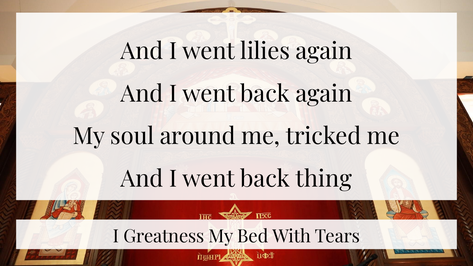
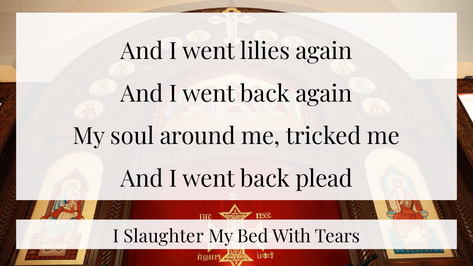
thing: thing -> plead
Greatness: Greatness -> Slaughter
